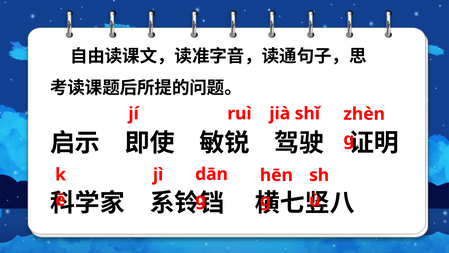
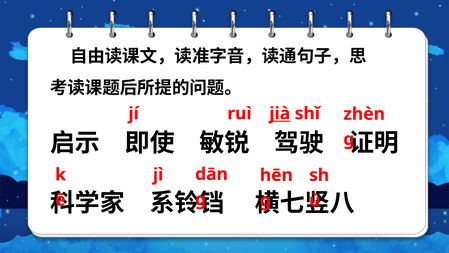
jià underline: none -> present
